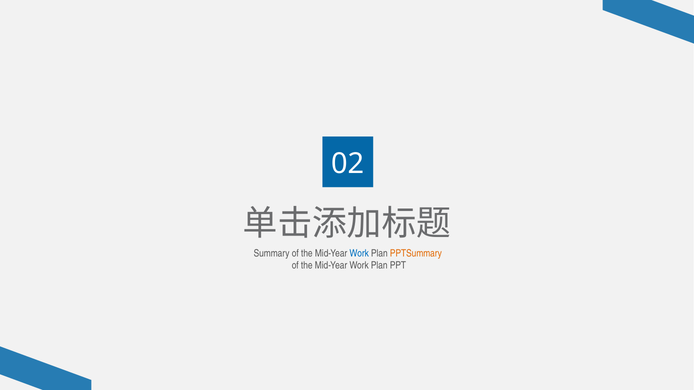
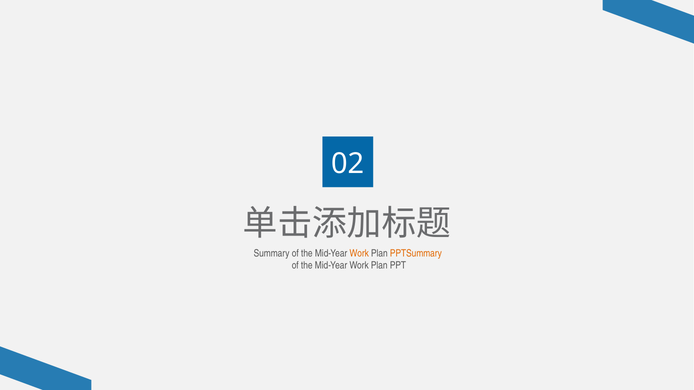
Work at (359, 254) colour: blue -> orange
